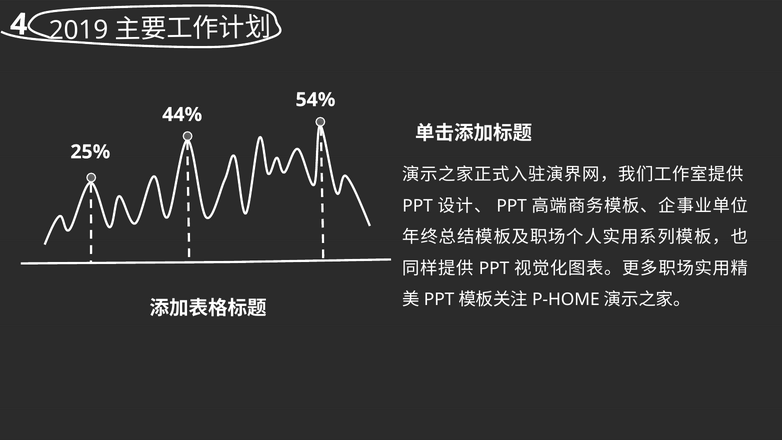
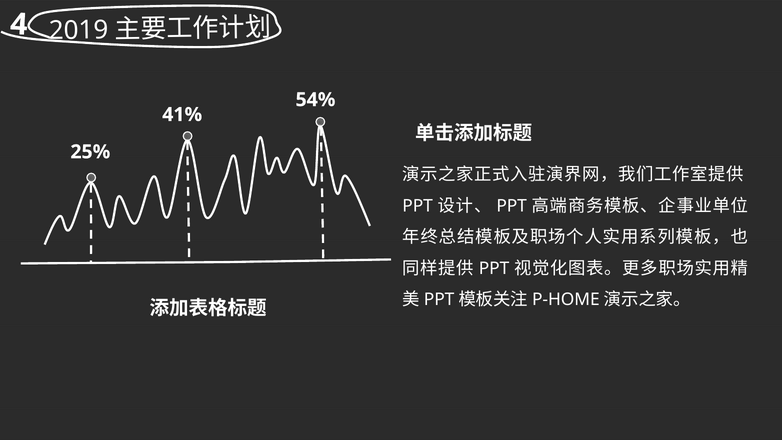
44%: 44% -> 41%
